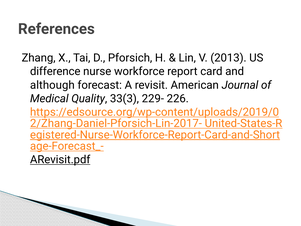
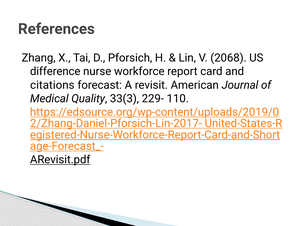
2013: 2013 -> 2068
although: although -> citations
226: 226 -> 110
